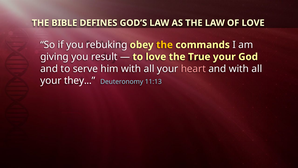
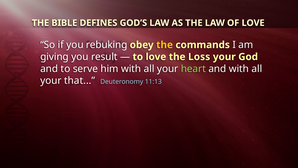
True: True -> Loss
heart colour: pink -> light green
they: they -> that
